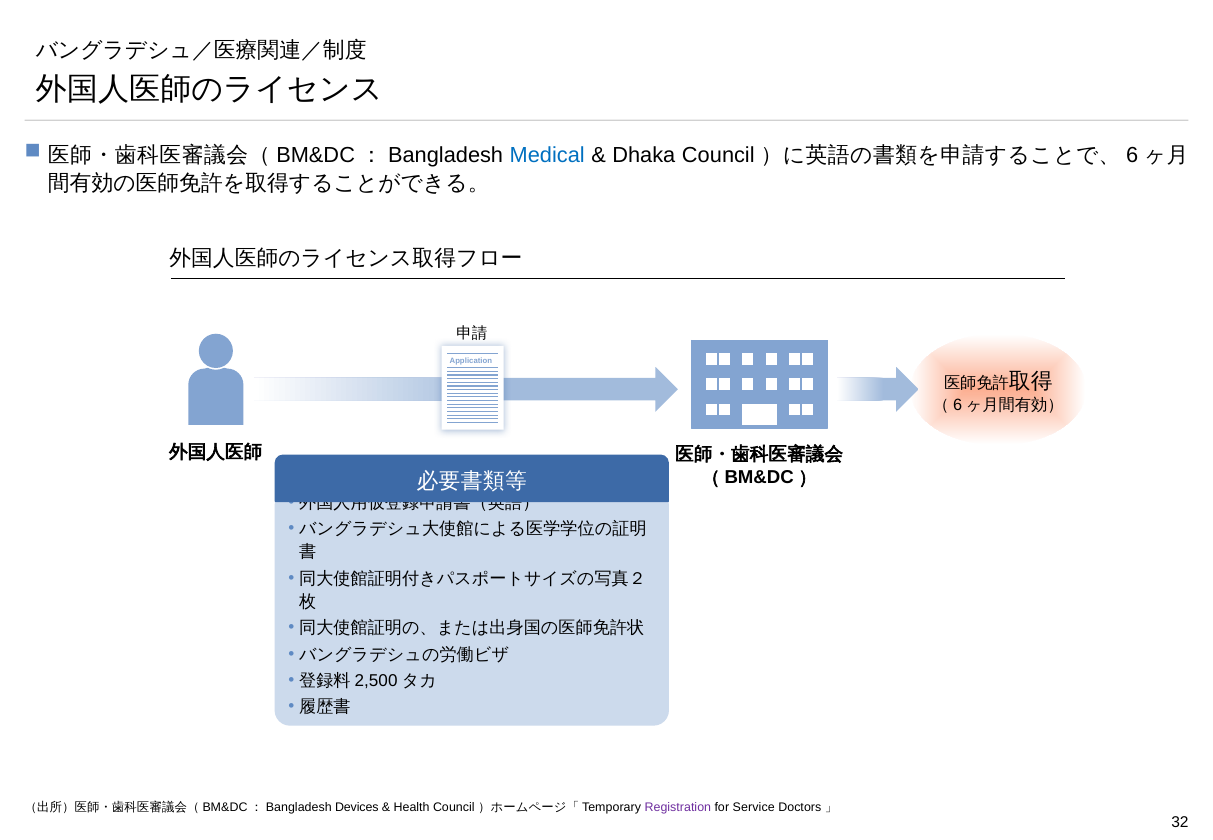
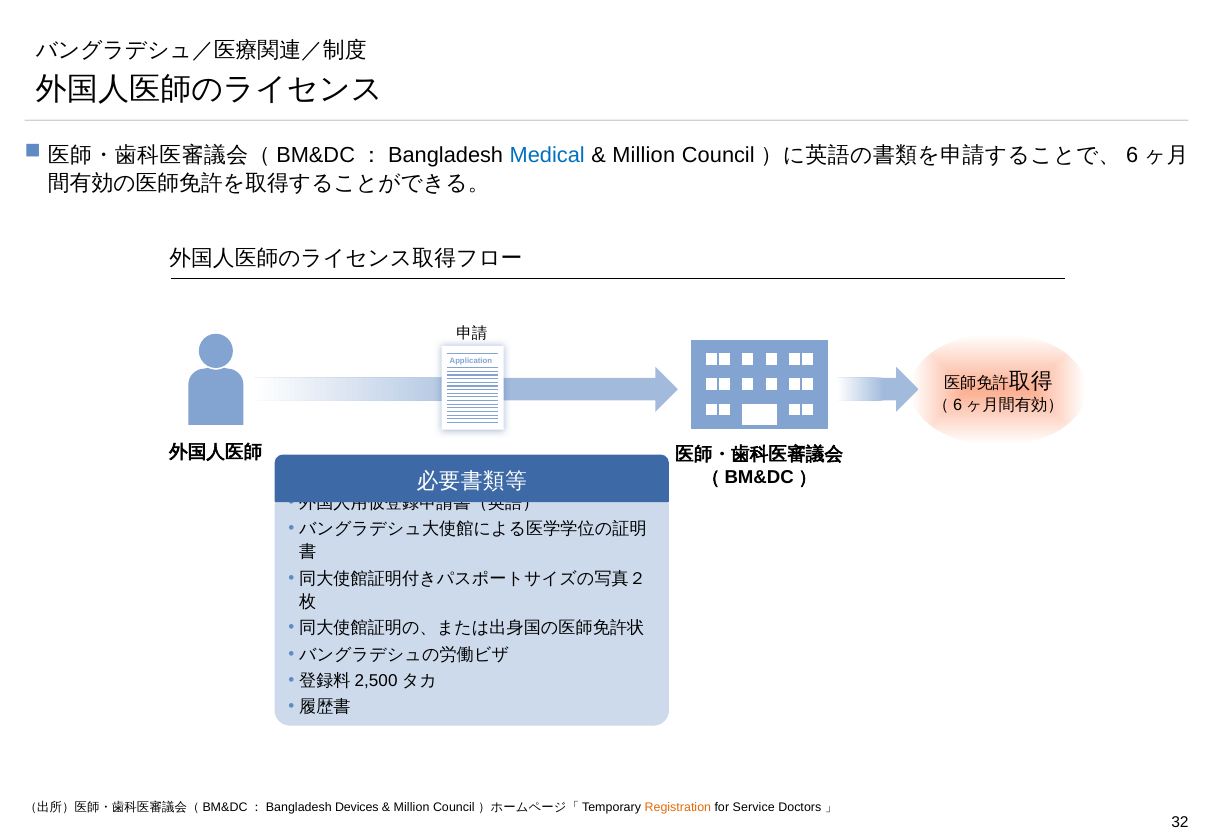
Dhaka at (644, 155): Dhaka -> Million
Health at (412, 807): Health -> Million
Registration colour: purple -> orange
